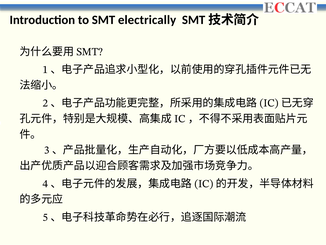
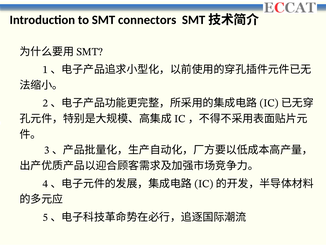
electrically: electrically -> connectors
